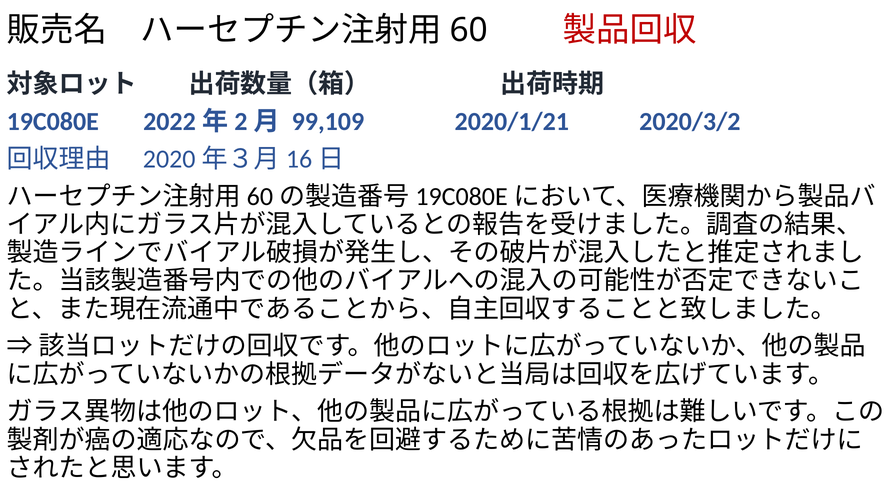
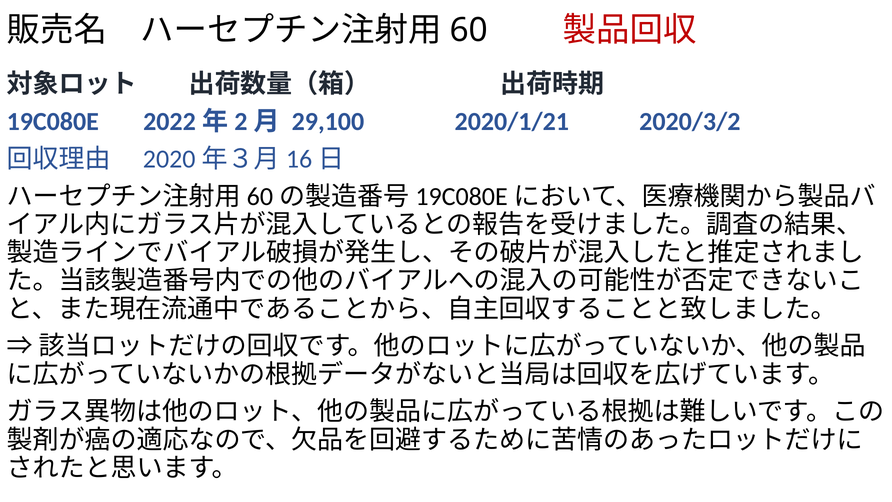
99,109: 99,109 -> 29,100
